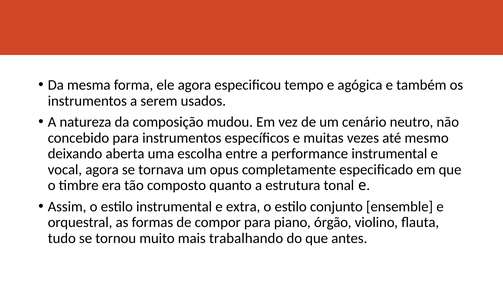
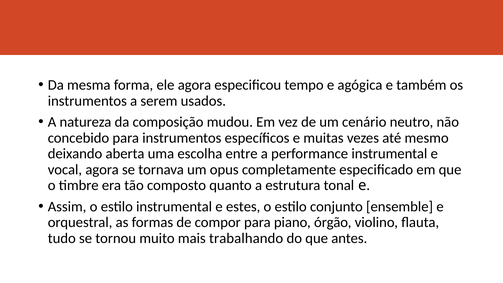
extra: extra -> estes
